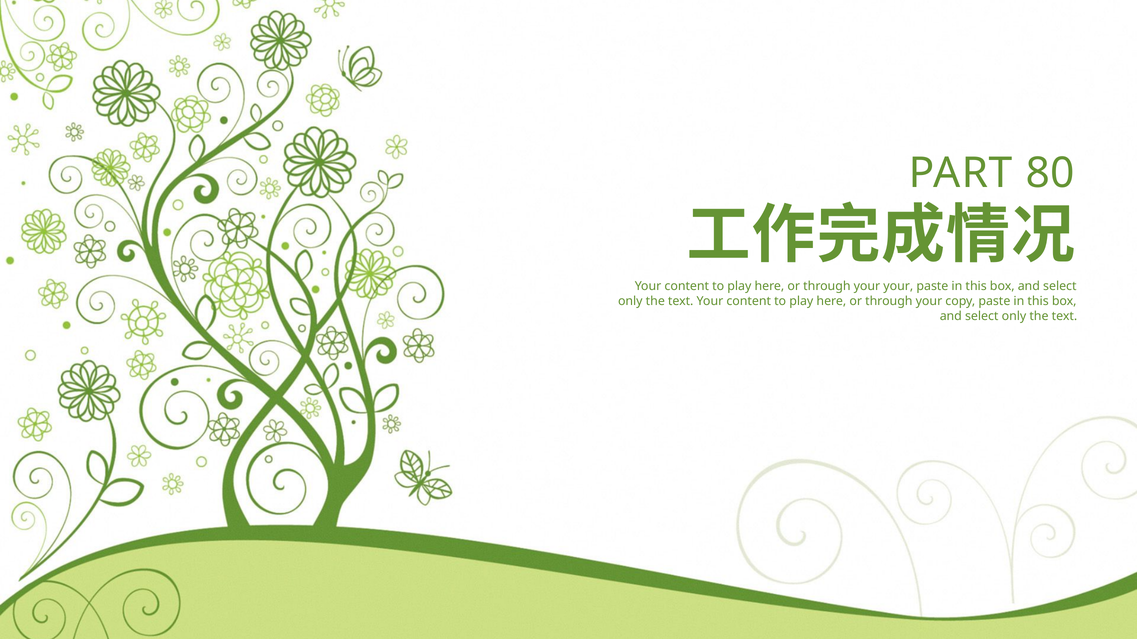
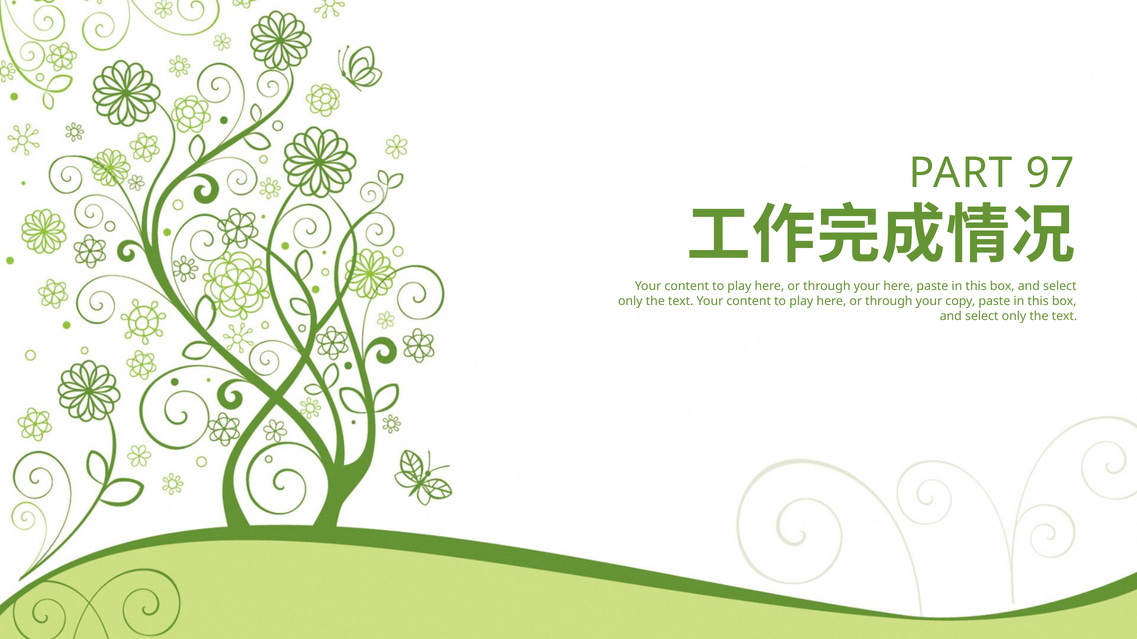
80: 80 -> 97
your your: your -> here
